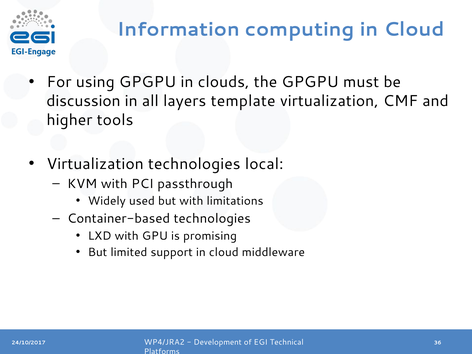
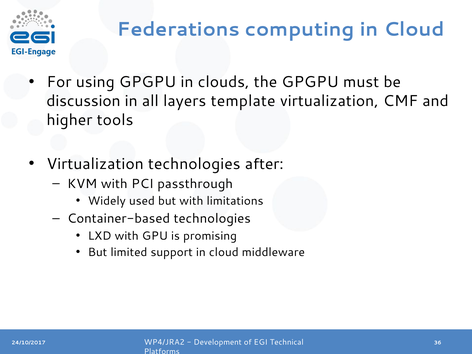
Information: Information -> Federations
local: local -> after
